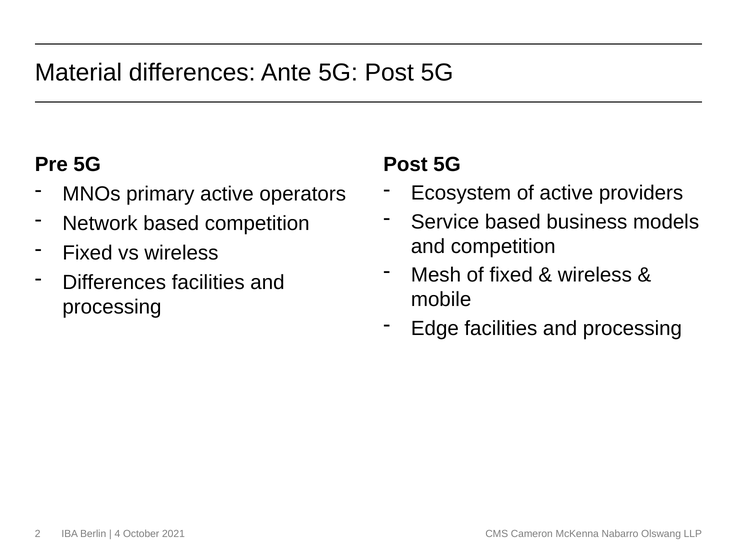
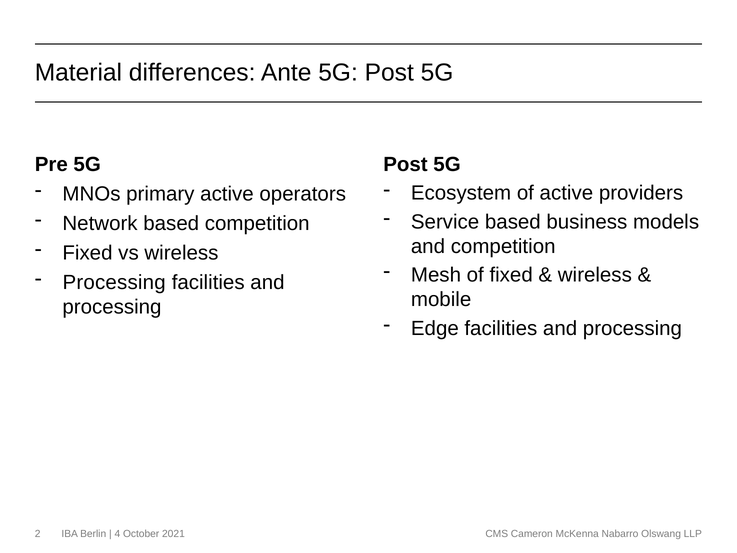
Differences at (114, 282): Differences -> Processing
